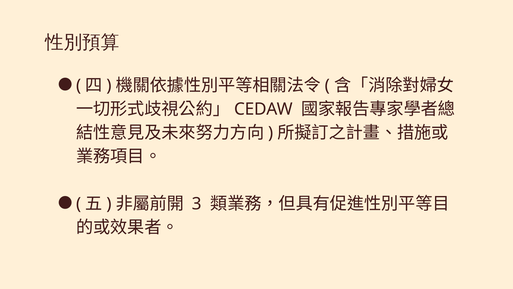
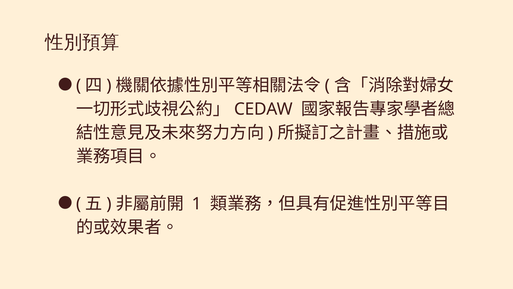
3: 3 -> 1
